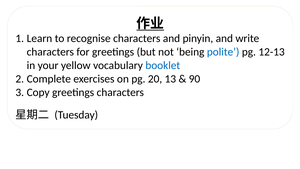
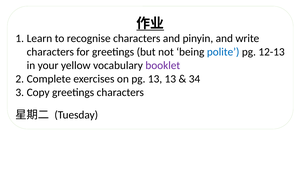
booklet colour: blue -> purple
pg 20: 20 -> 13
90: 90 -> 34
